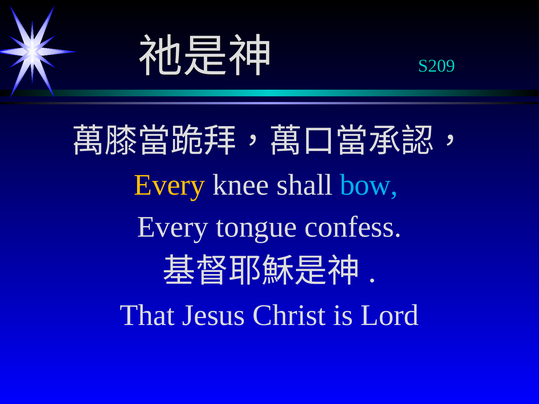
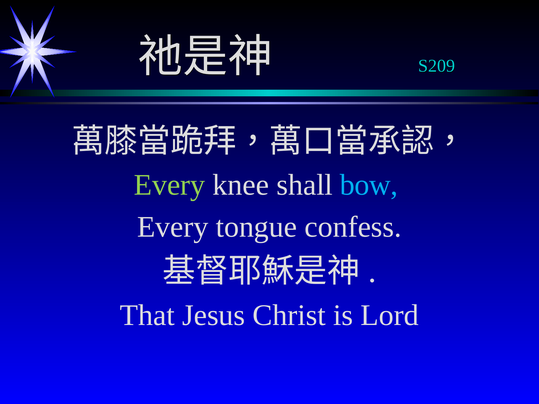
Every at (170, 185) colour: yellow -> light green
